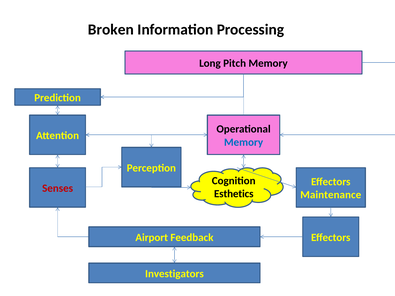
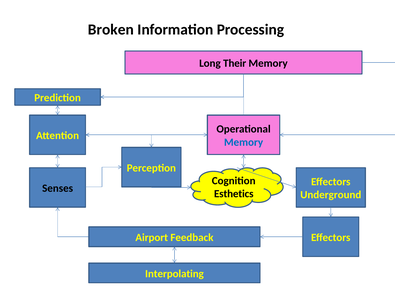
Pitch: Pitch -> Their
Senses colour: red -> black
Maintenance: Maintenance -> Underground
Investigators: Investigators -> Interpolating
